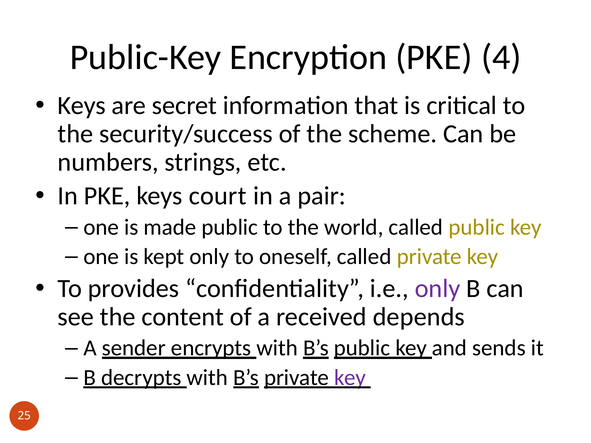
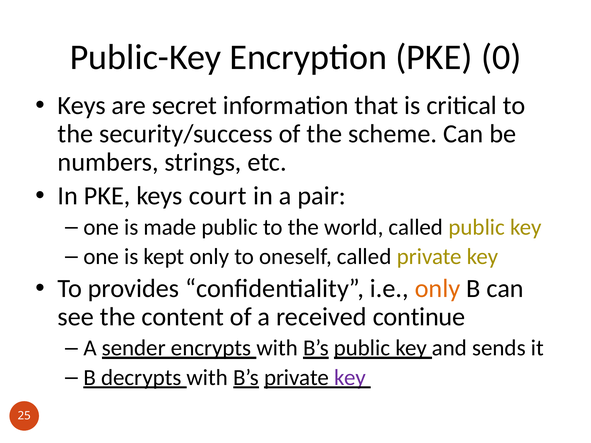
4: 4 -> 0
only at (438, 289) colour: purple -> orange
depends: depends -> continue
